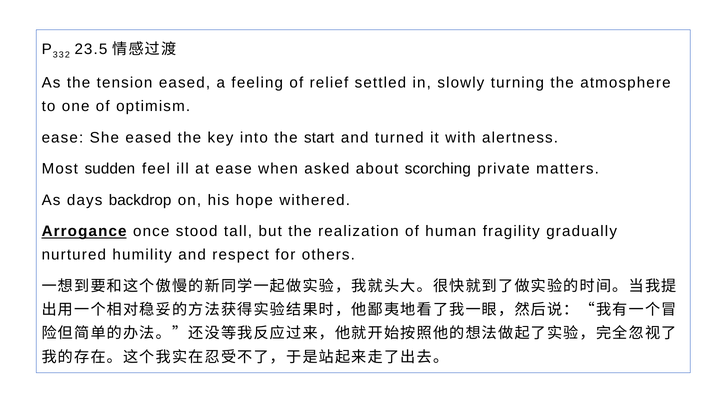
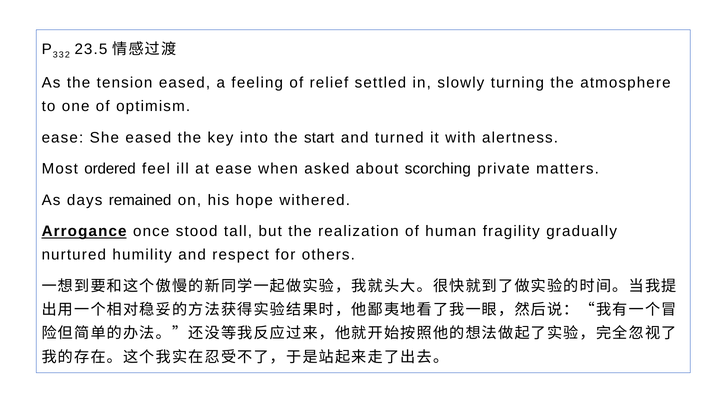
sudden: sudden -> ordered
backdrop: backdrop -> remained
